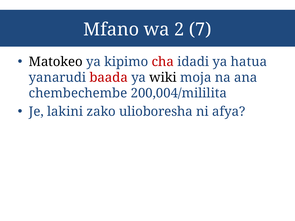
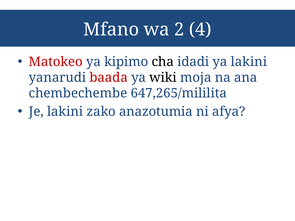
7: 7 -> 4
Matokeo colour: black -> red
cha colour: red -> black
ya hatua: hatua -> lakini
200,004/mililita: 200,004/mililita -> 647,265/mililita
ulioboresha: ulioboresha -> anazotumia
